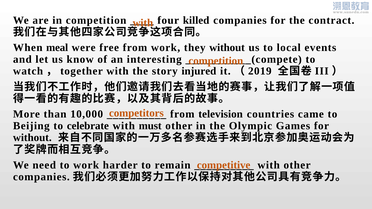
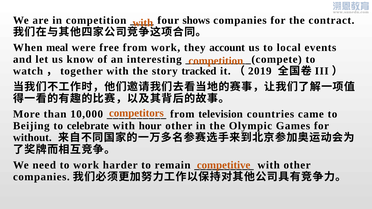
killed: killed -> shows
they without: without -> account
injured: injured -> tracked
must: must -> hour
